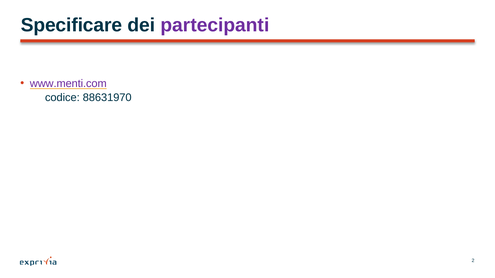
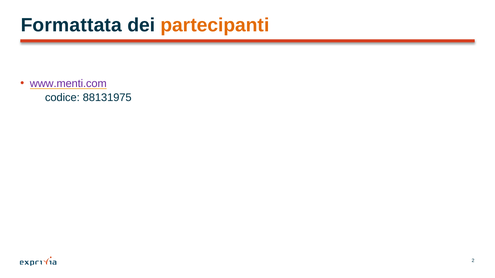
Specificare: Specificare -> Formattata
partecipanti colour: purple -> orange
88631970: 88631970 -> 88131975
